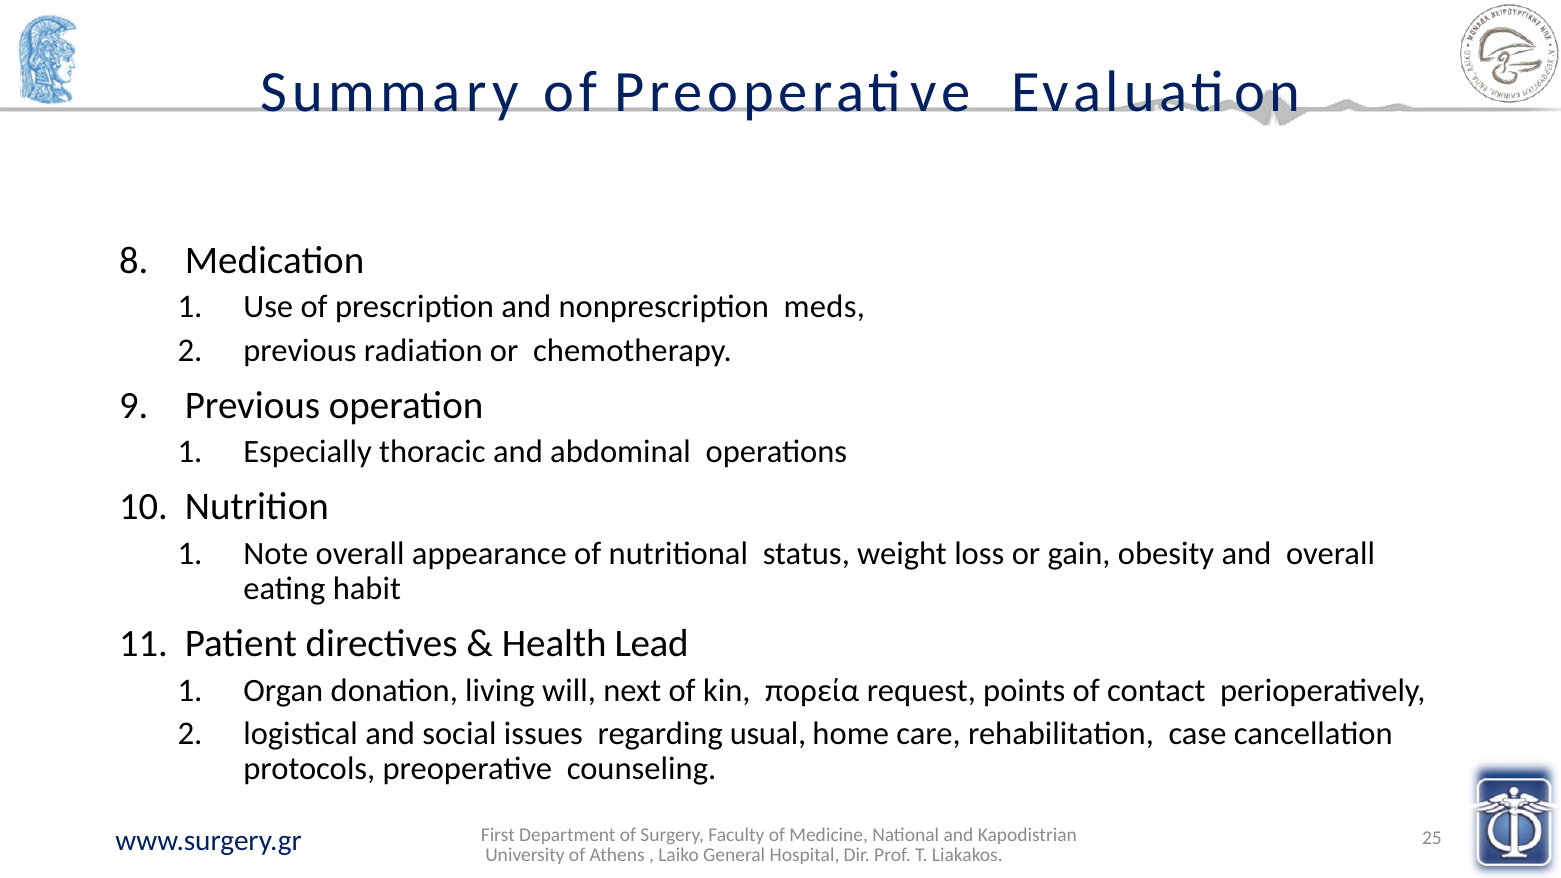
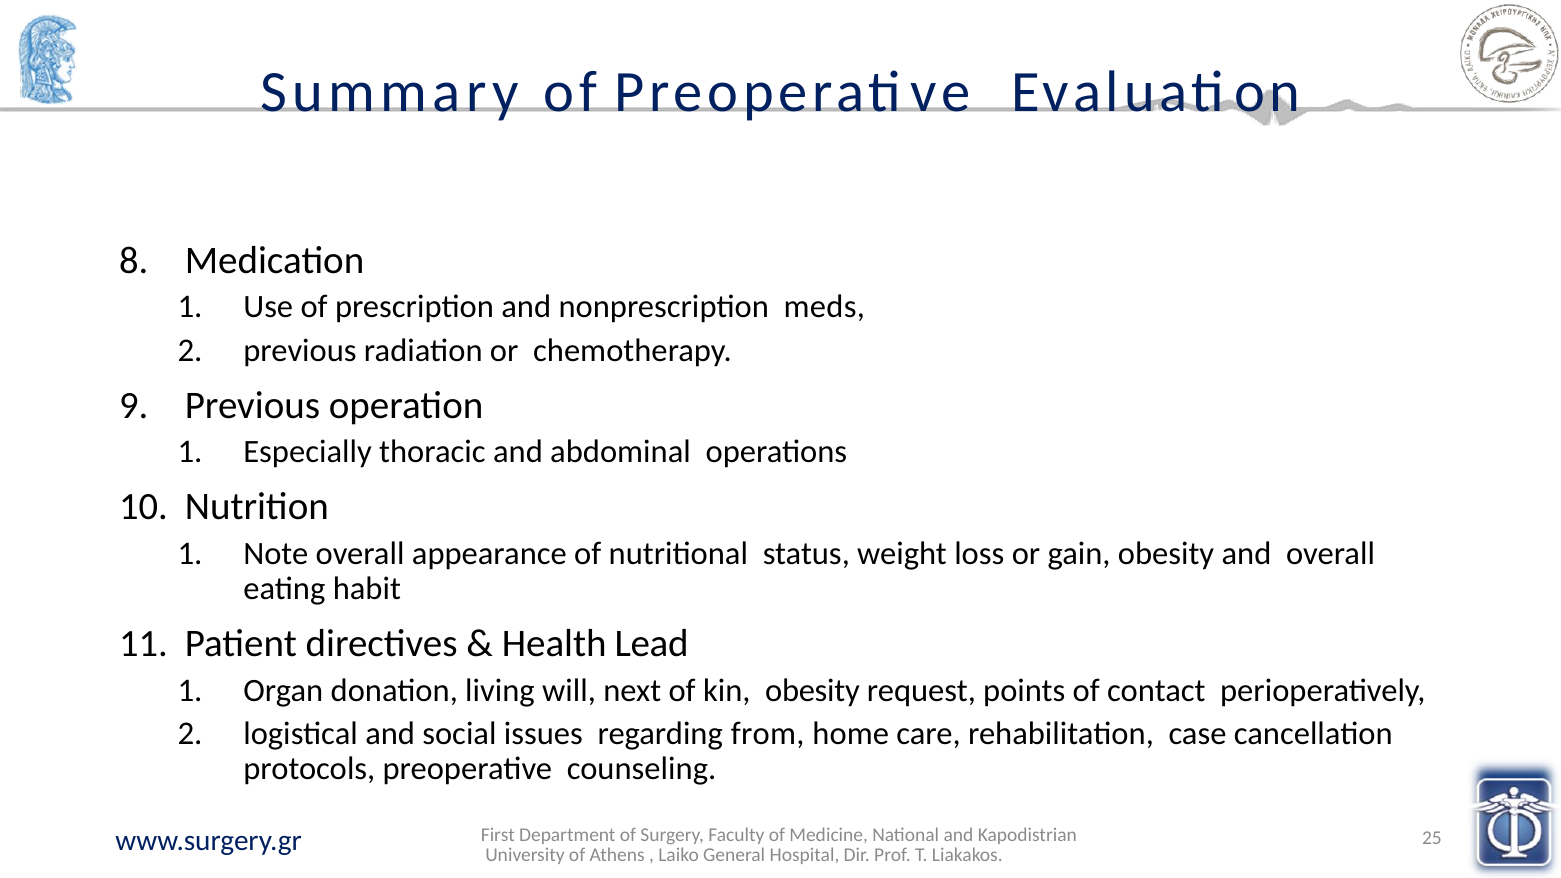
kin πορεία: πορεία -> obesity
usual: usual -> from
